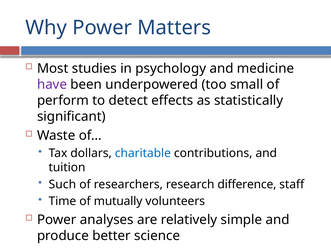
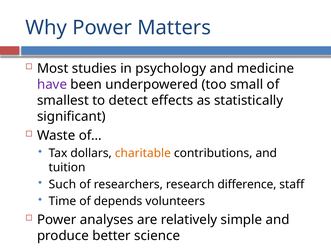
perform: perform -> smallest
charitable colour: blue -> orange
mutually: mutually -> depends
